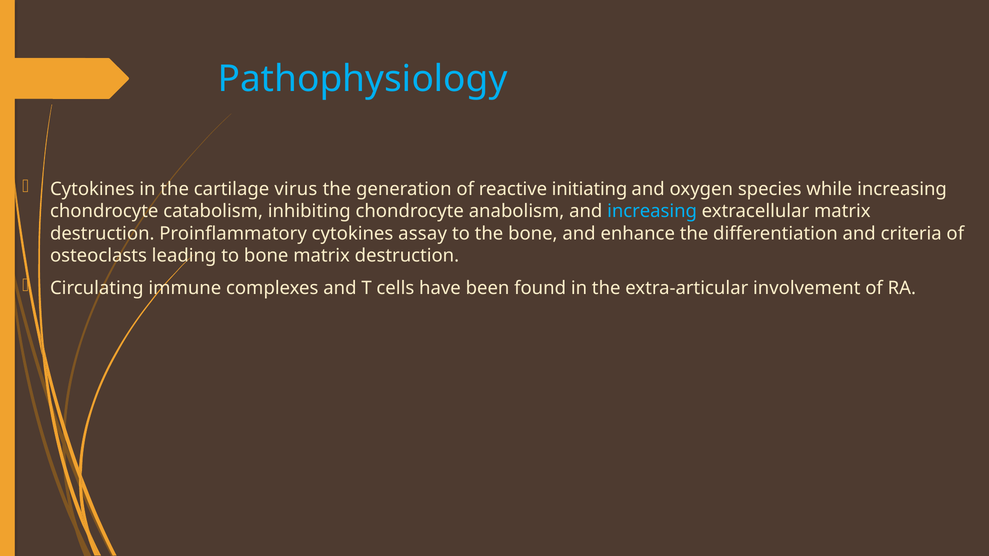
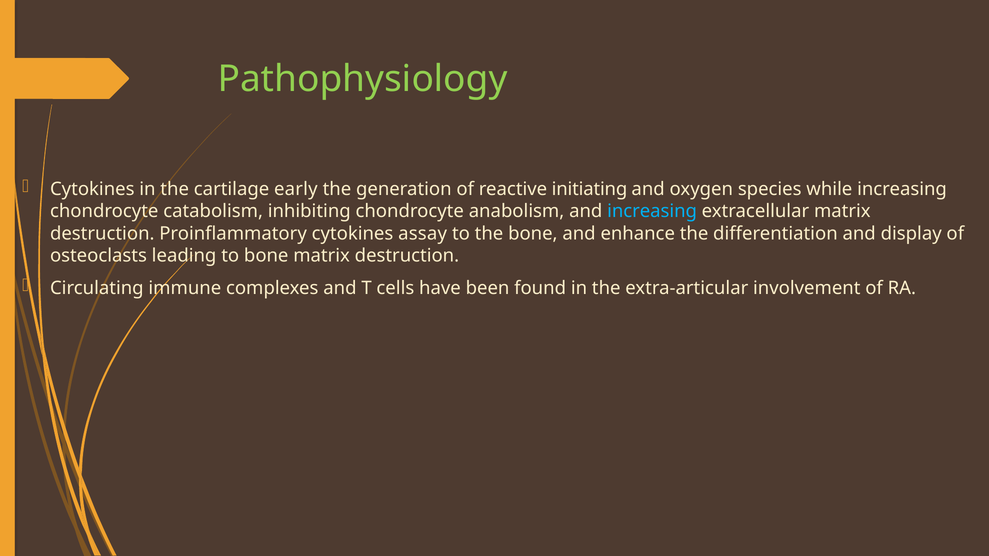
Pathophysiology colour: light blue -> light green
virus: virus -> early
criteria: criteria -> display
